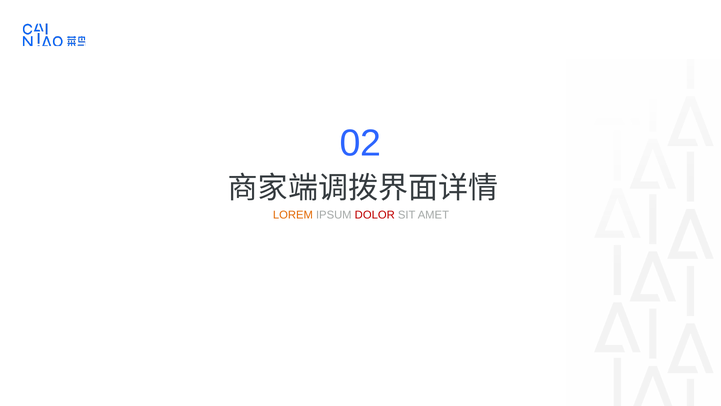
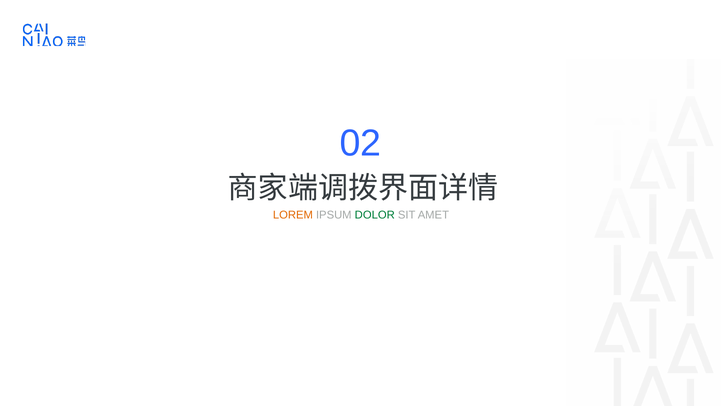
DOLOR colour: red -> green
